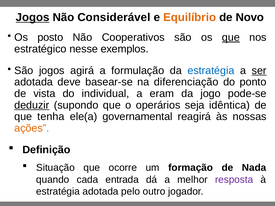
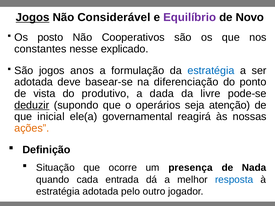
Equilíbrio colour: orange -> purple
que at (231, 37) underline: present -> none
estratégico: estratégico -> constantes
exemplos: exemplos -> explicado
agirá: agirá -> anos
ser underline: present -> none
individual: individual -> produtivo
eram: eram -> dada
jogo: jogo -> livre
idêntica: idêntica -> atenção
tenha: tenha -> inicial
formação: formação -> presença
resposta colour: purple -> blue
